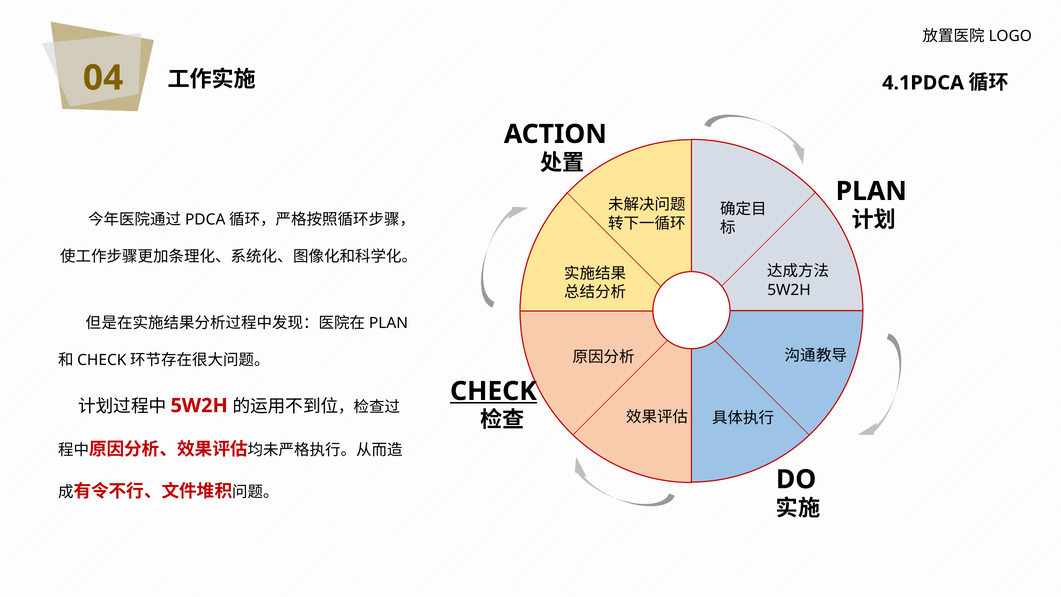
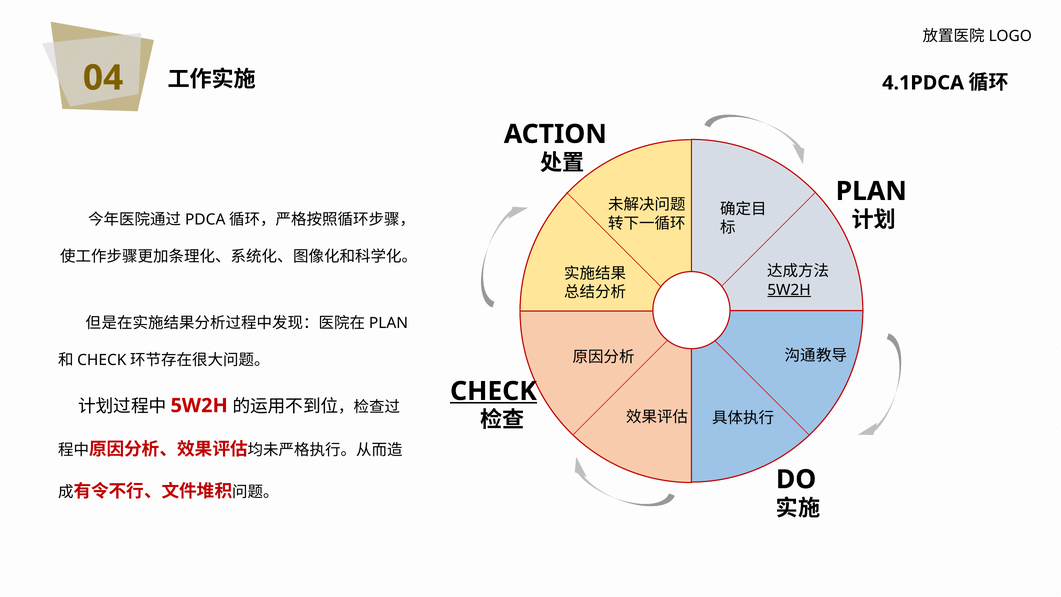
5W2H at (789, 290) underline: none -> present
